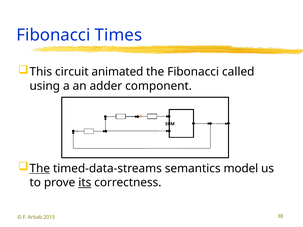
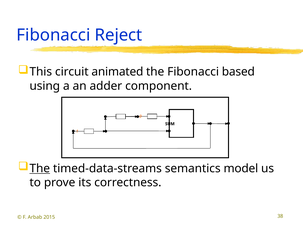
Times: Times -> Reject
called: called -> based
its underline: present -> none
